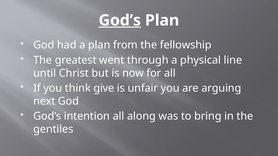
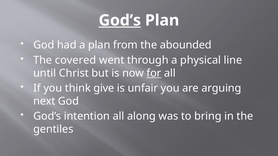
fellowship: fellowship -> abounded
greatest: greatest -> covered
for underline: none -> present
